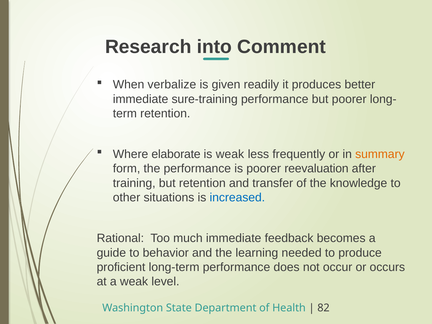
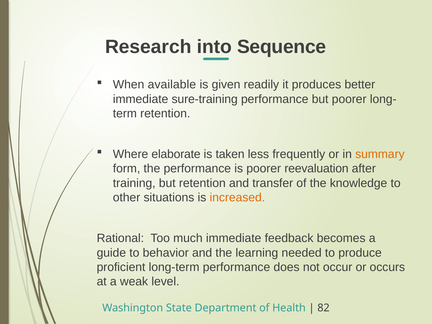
Comment: Comment -> Sequence
verbalize: verbalize -> available
is weak: weak -> taken
increased colour: blue -> orange
